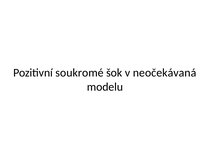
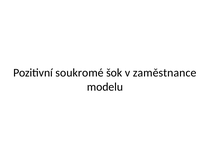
neočekávaná: neočekávaná -> zaměstnance
